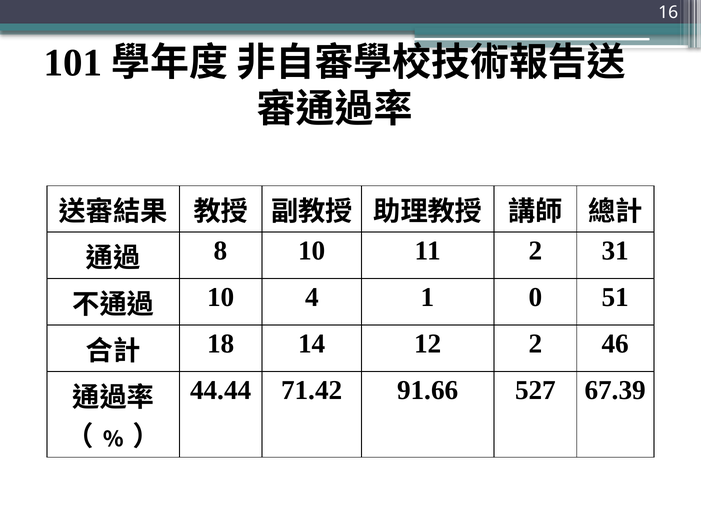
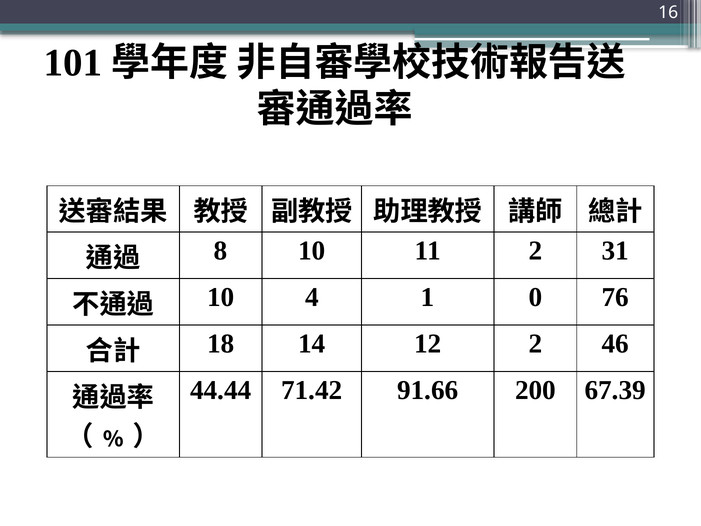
51: 51 -> 76
527: 527 -> 200
